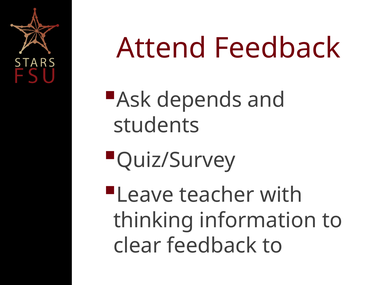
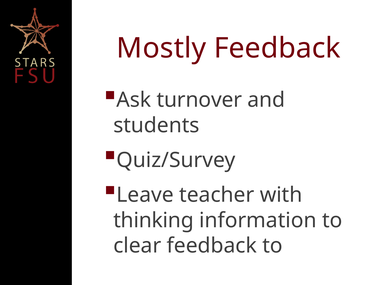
Attend: Attend -> Mostly
depends: depends -> turnover
